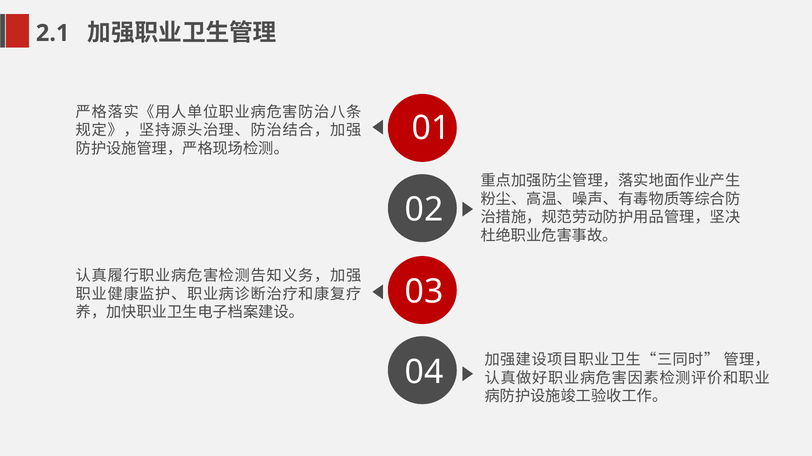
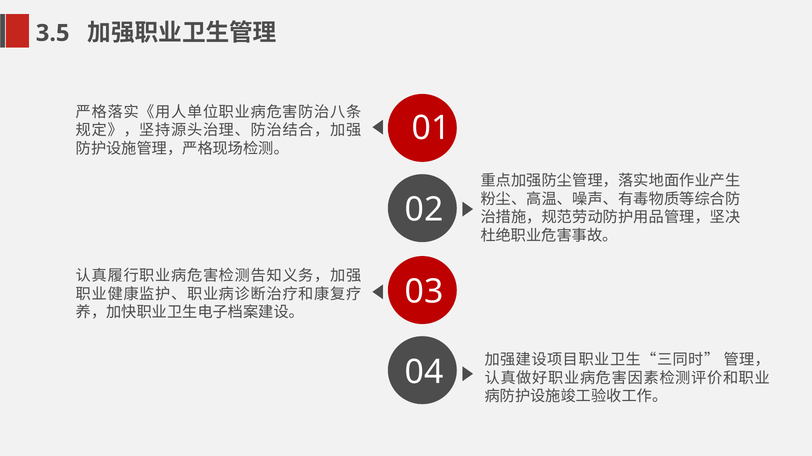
2.1: 2.1 -> 3.5
